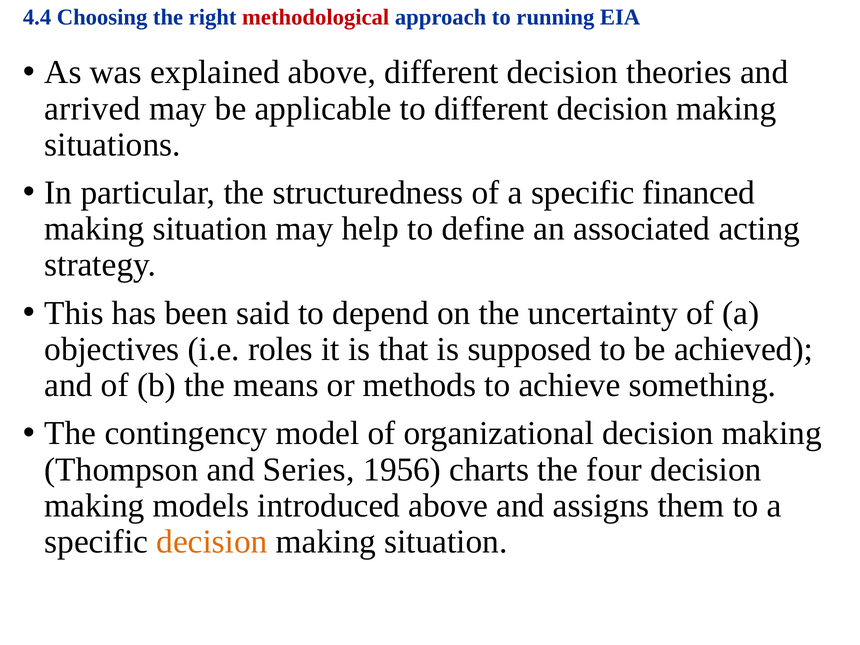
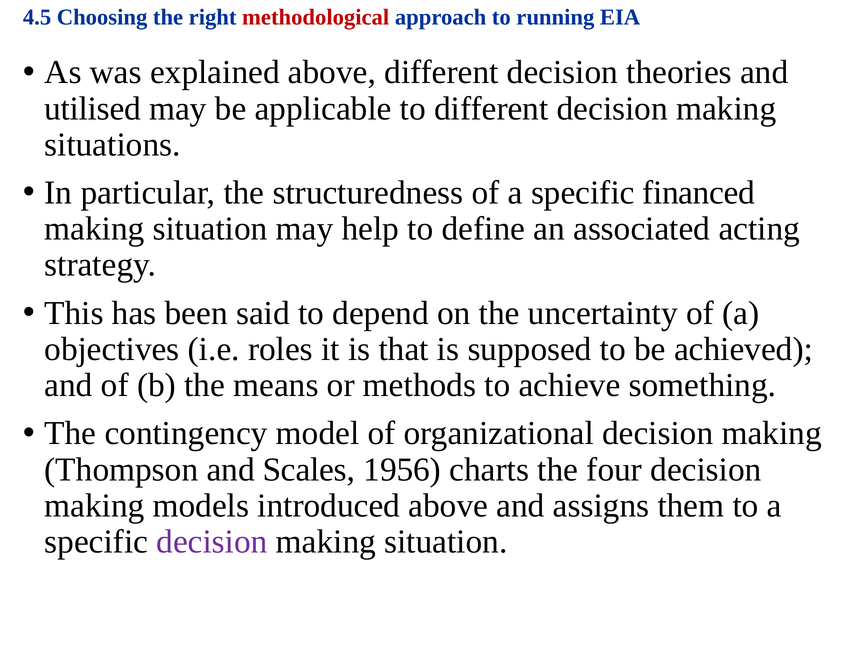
4.4: 4.4 -> 4.5
arrived: arrived -> utilised
Series: Series -> Scales
decision at (212, 542) colour: orange -> purple
